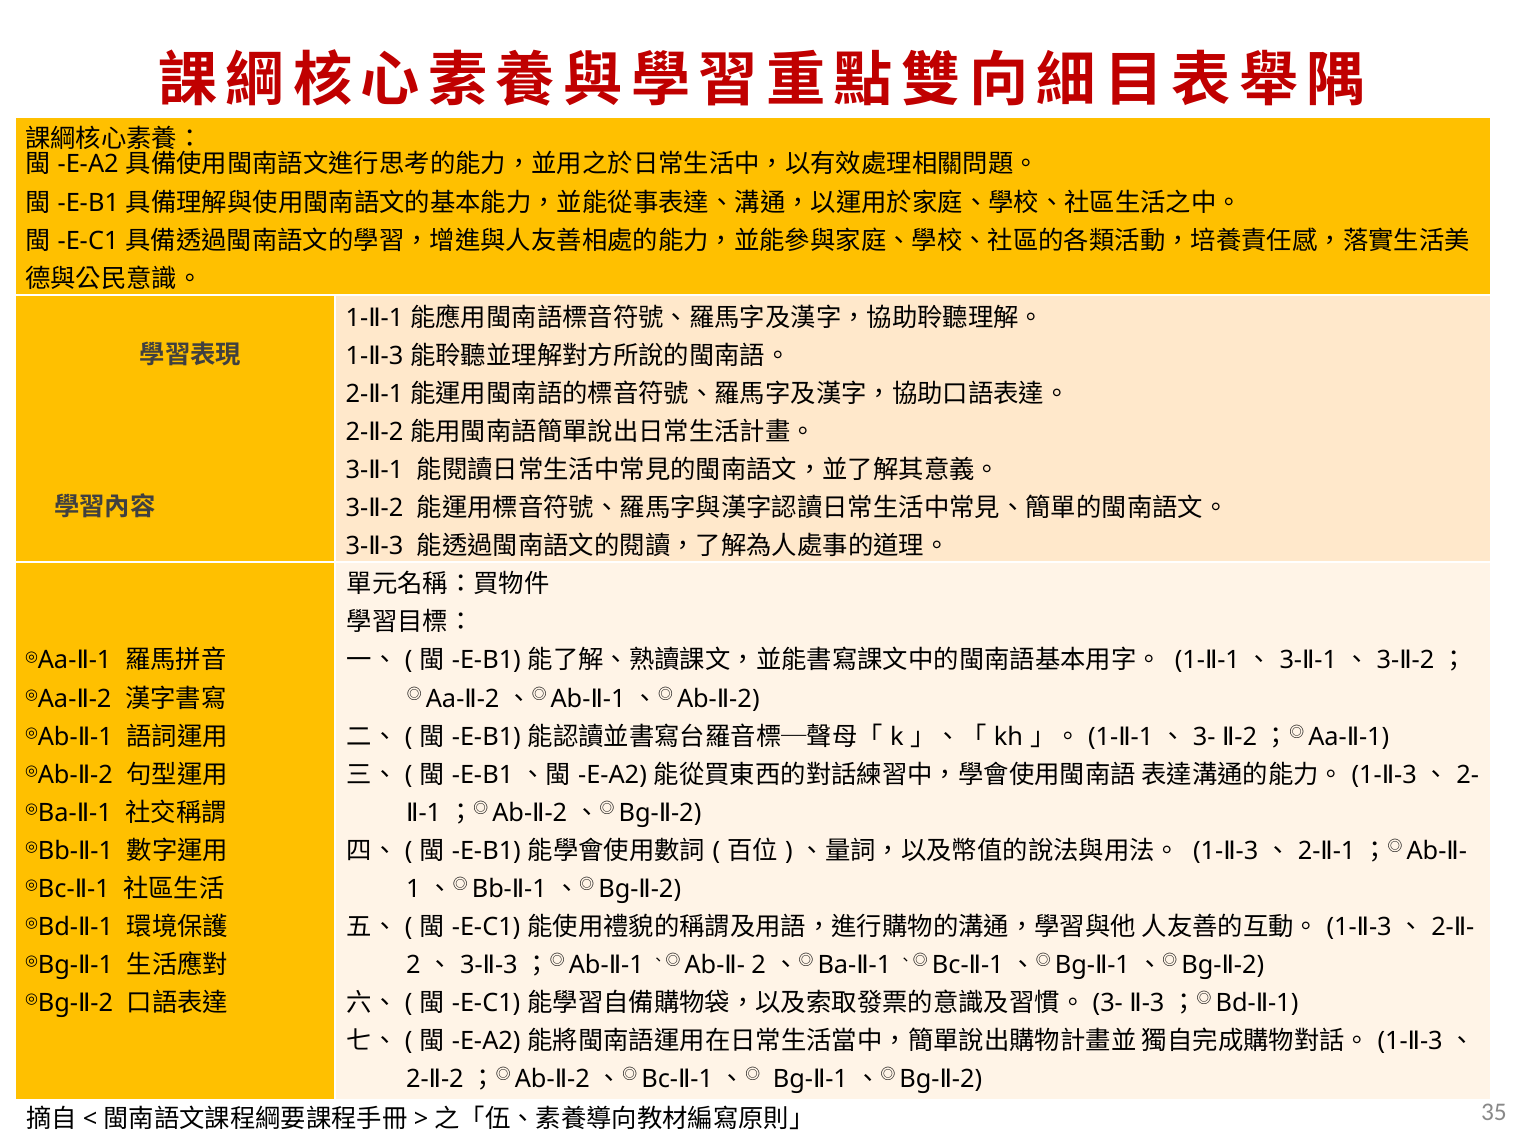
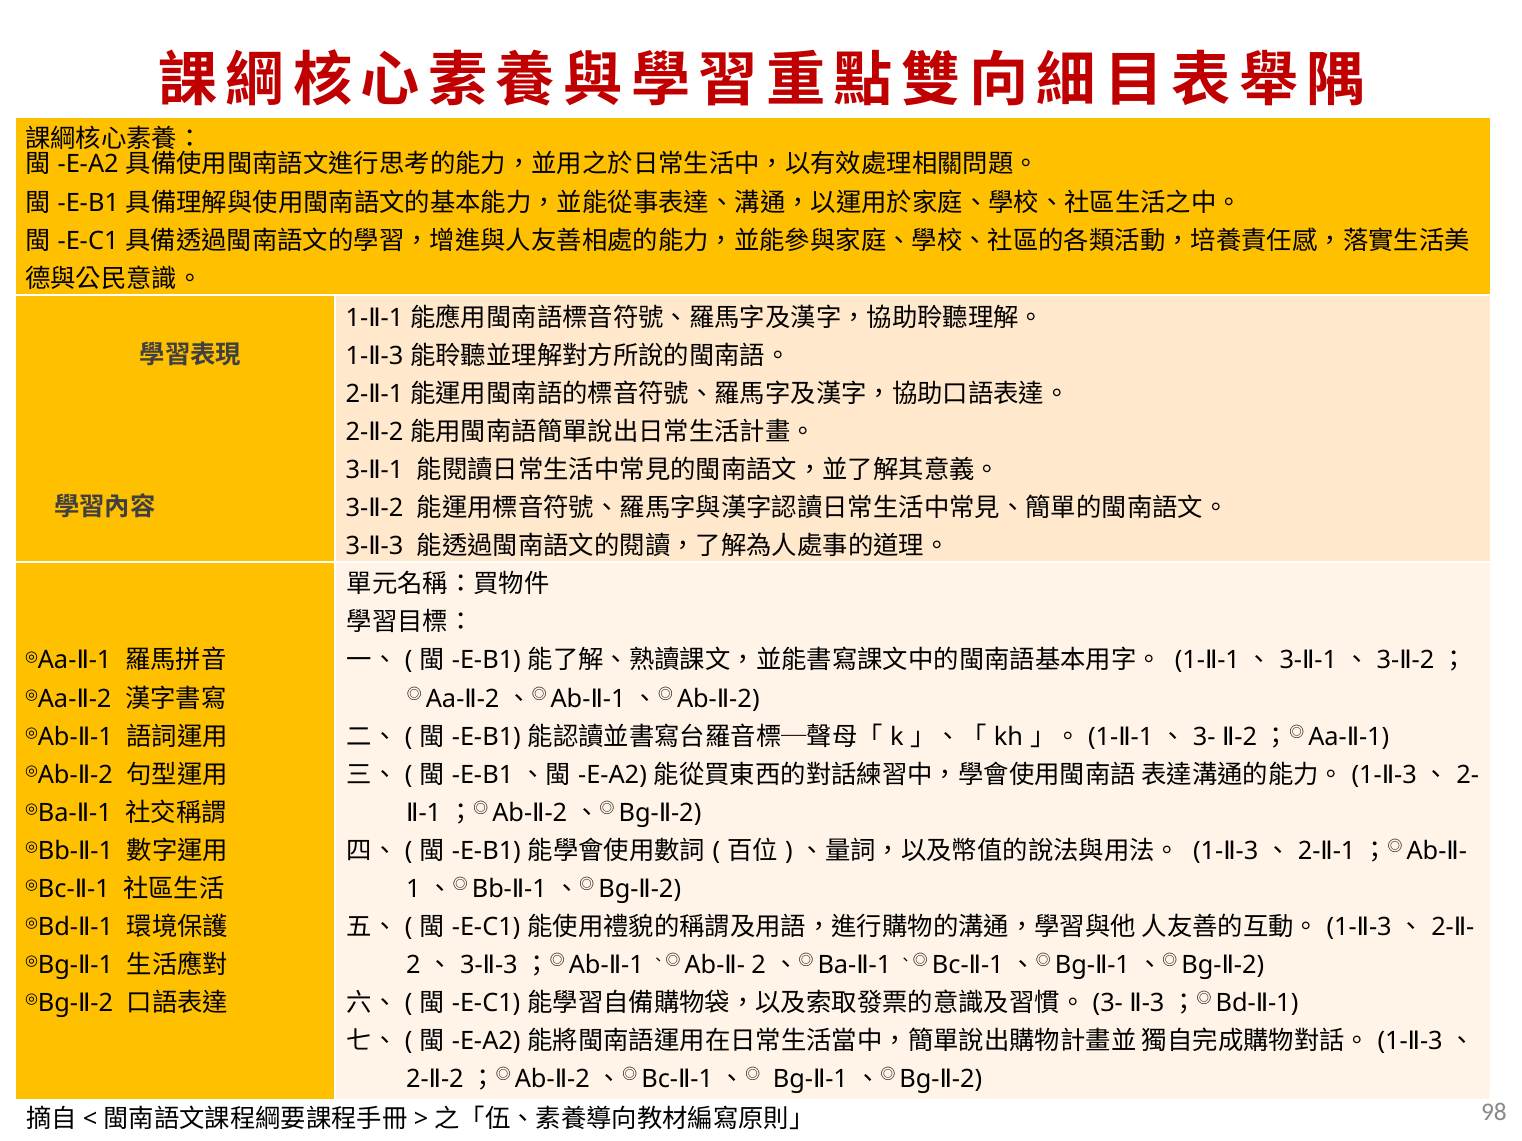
35: 35 -> 98
